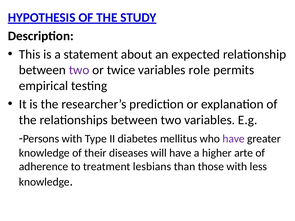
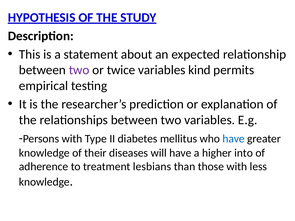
role: role -> kind
have at (234, 139) colour: purple -> blue
arte: arte -> into
